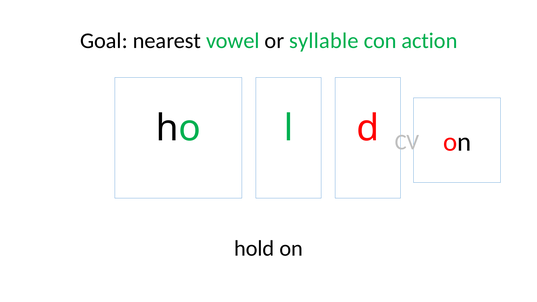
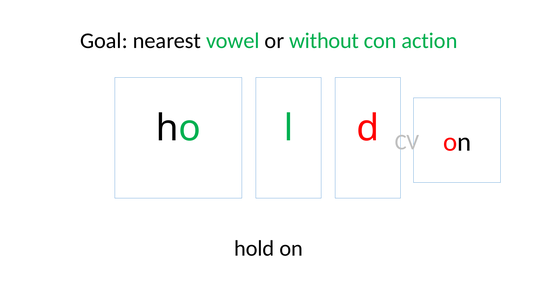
syllable: syllable -> without
